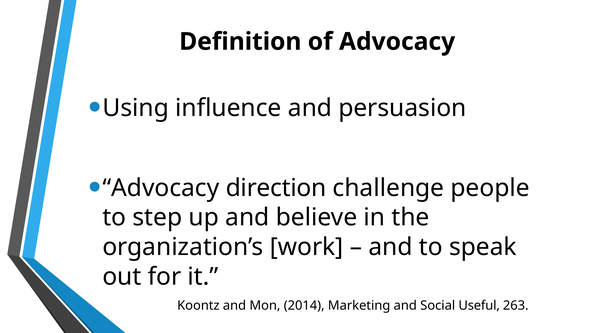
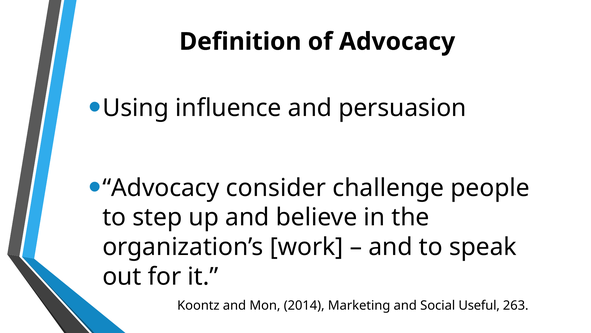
direction: direction -> consider
